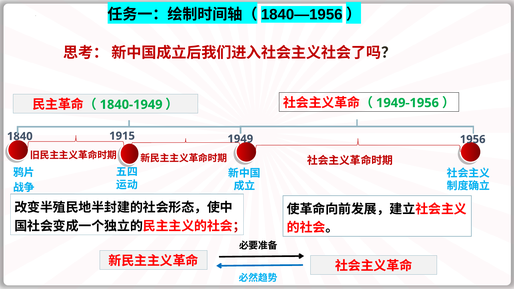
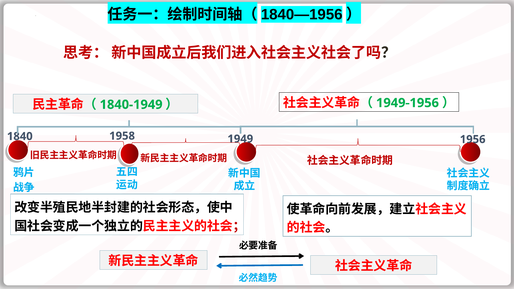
1915: 1915 -> 1958
